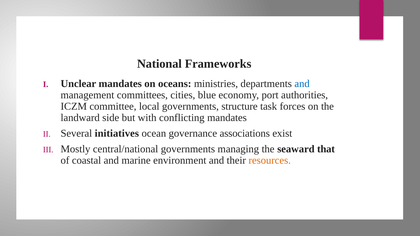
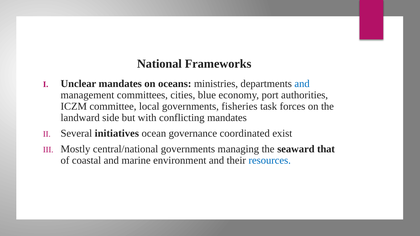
structure: structure -> fisheries
associations: associations -> coordinated
resources colour: orange -> blue
